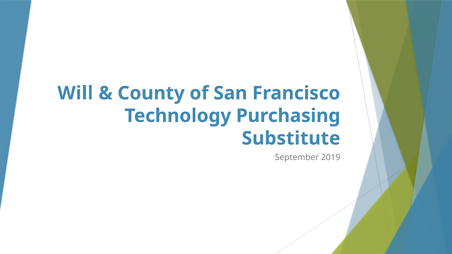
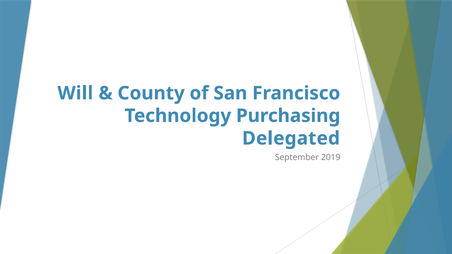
Substitute: Substitute -> Delegated
